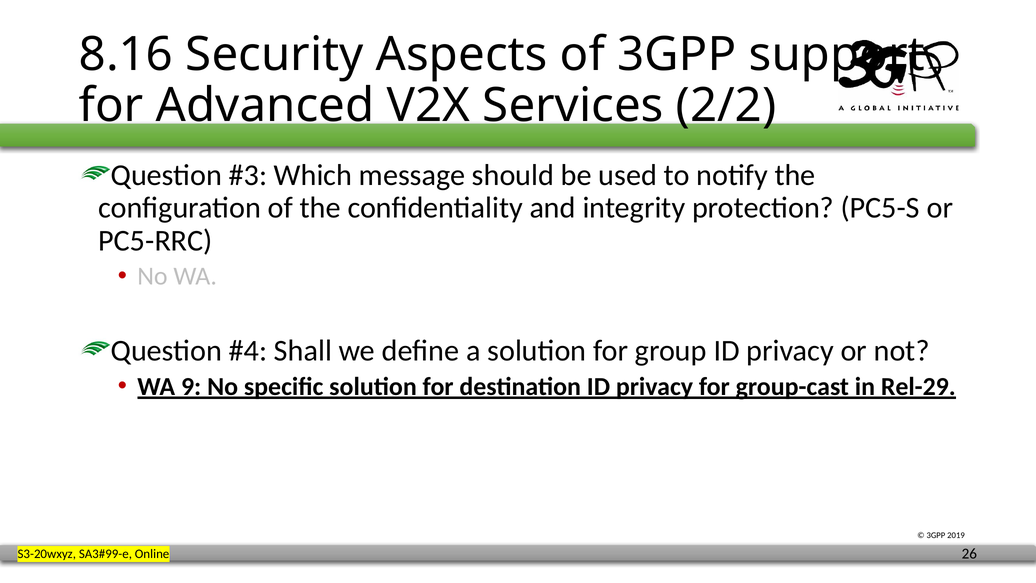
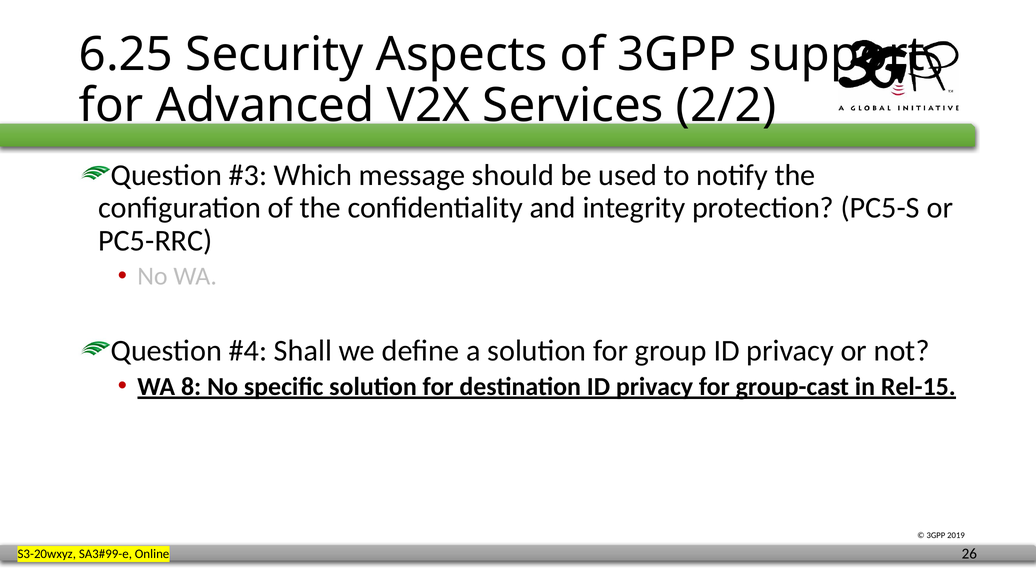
8.16: 8.16 -> 6.25
9: 9 -> 8
Rel-29: Rel-29 -> Rel-15
